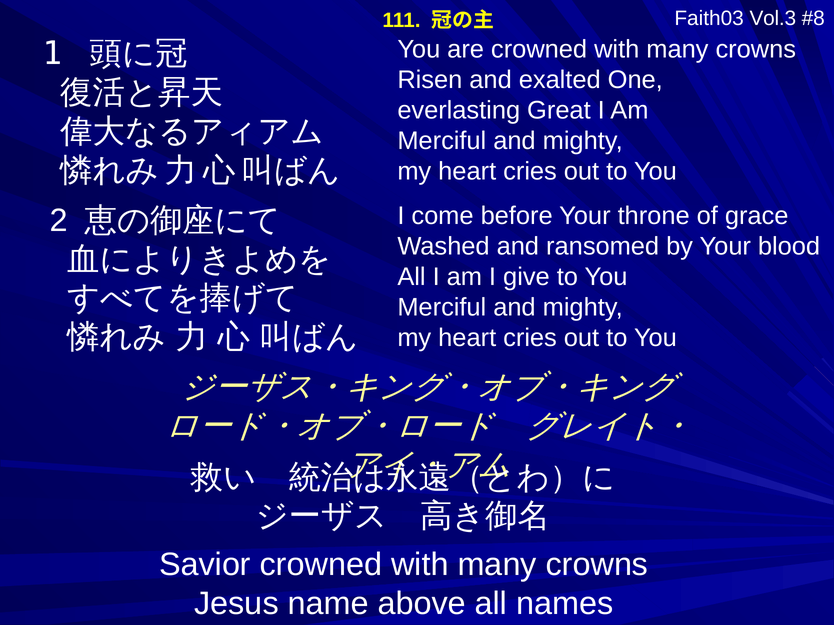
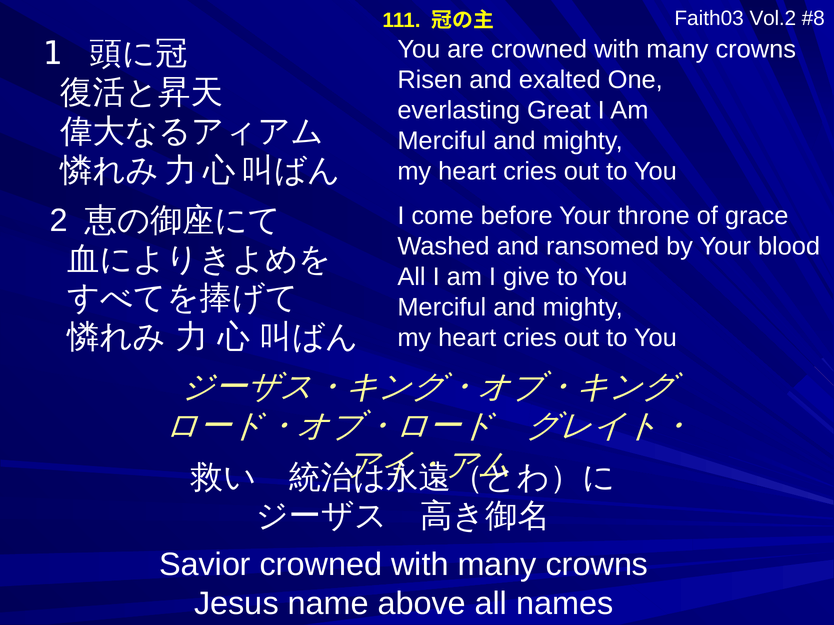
Vol.3: Vol.3 -> Vol.2
